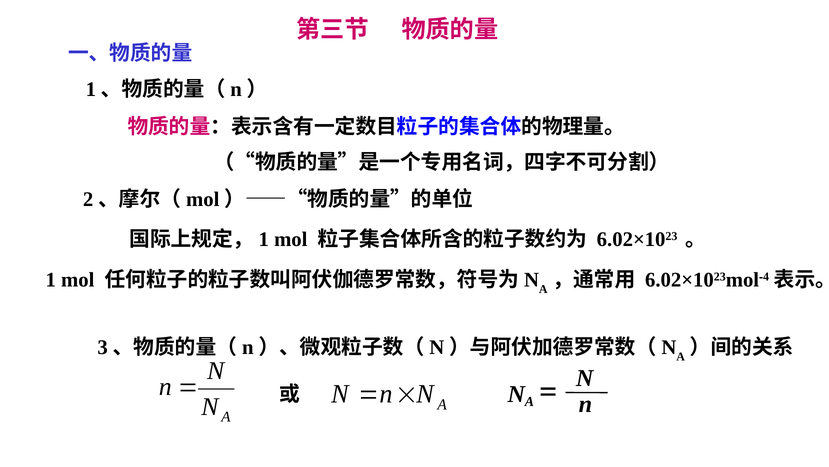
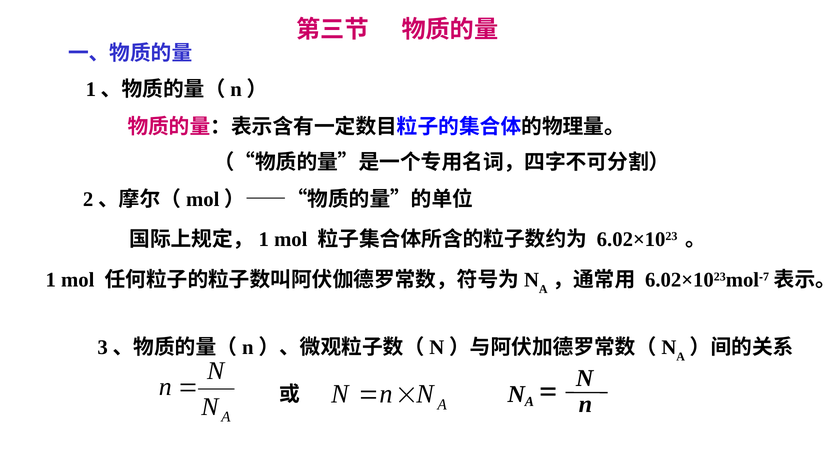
4: 4 -> 7
